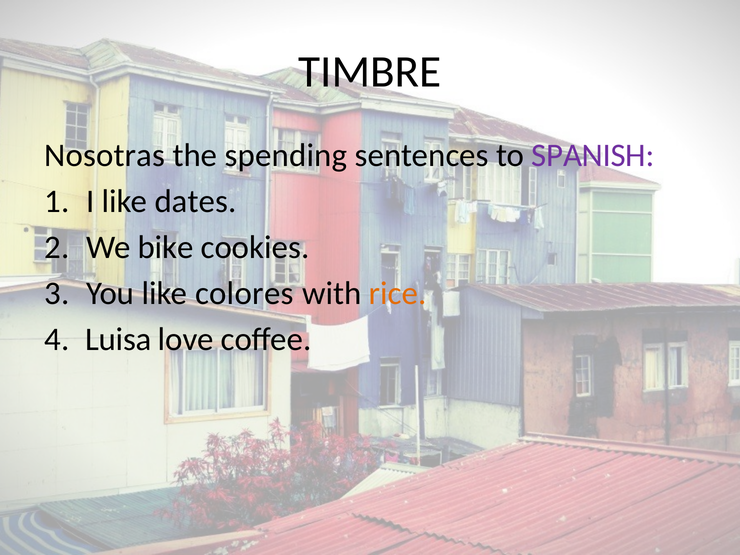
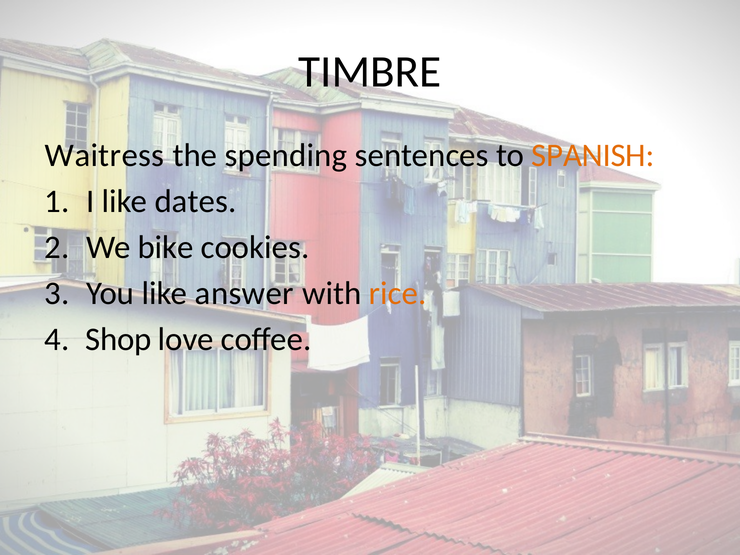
Nosotras: Nosotras -> Waitress
SPANISH colour: purple -> orange
colores: colores -> answer
Luisa: Luisa -> Shop
